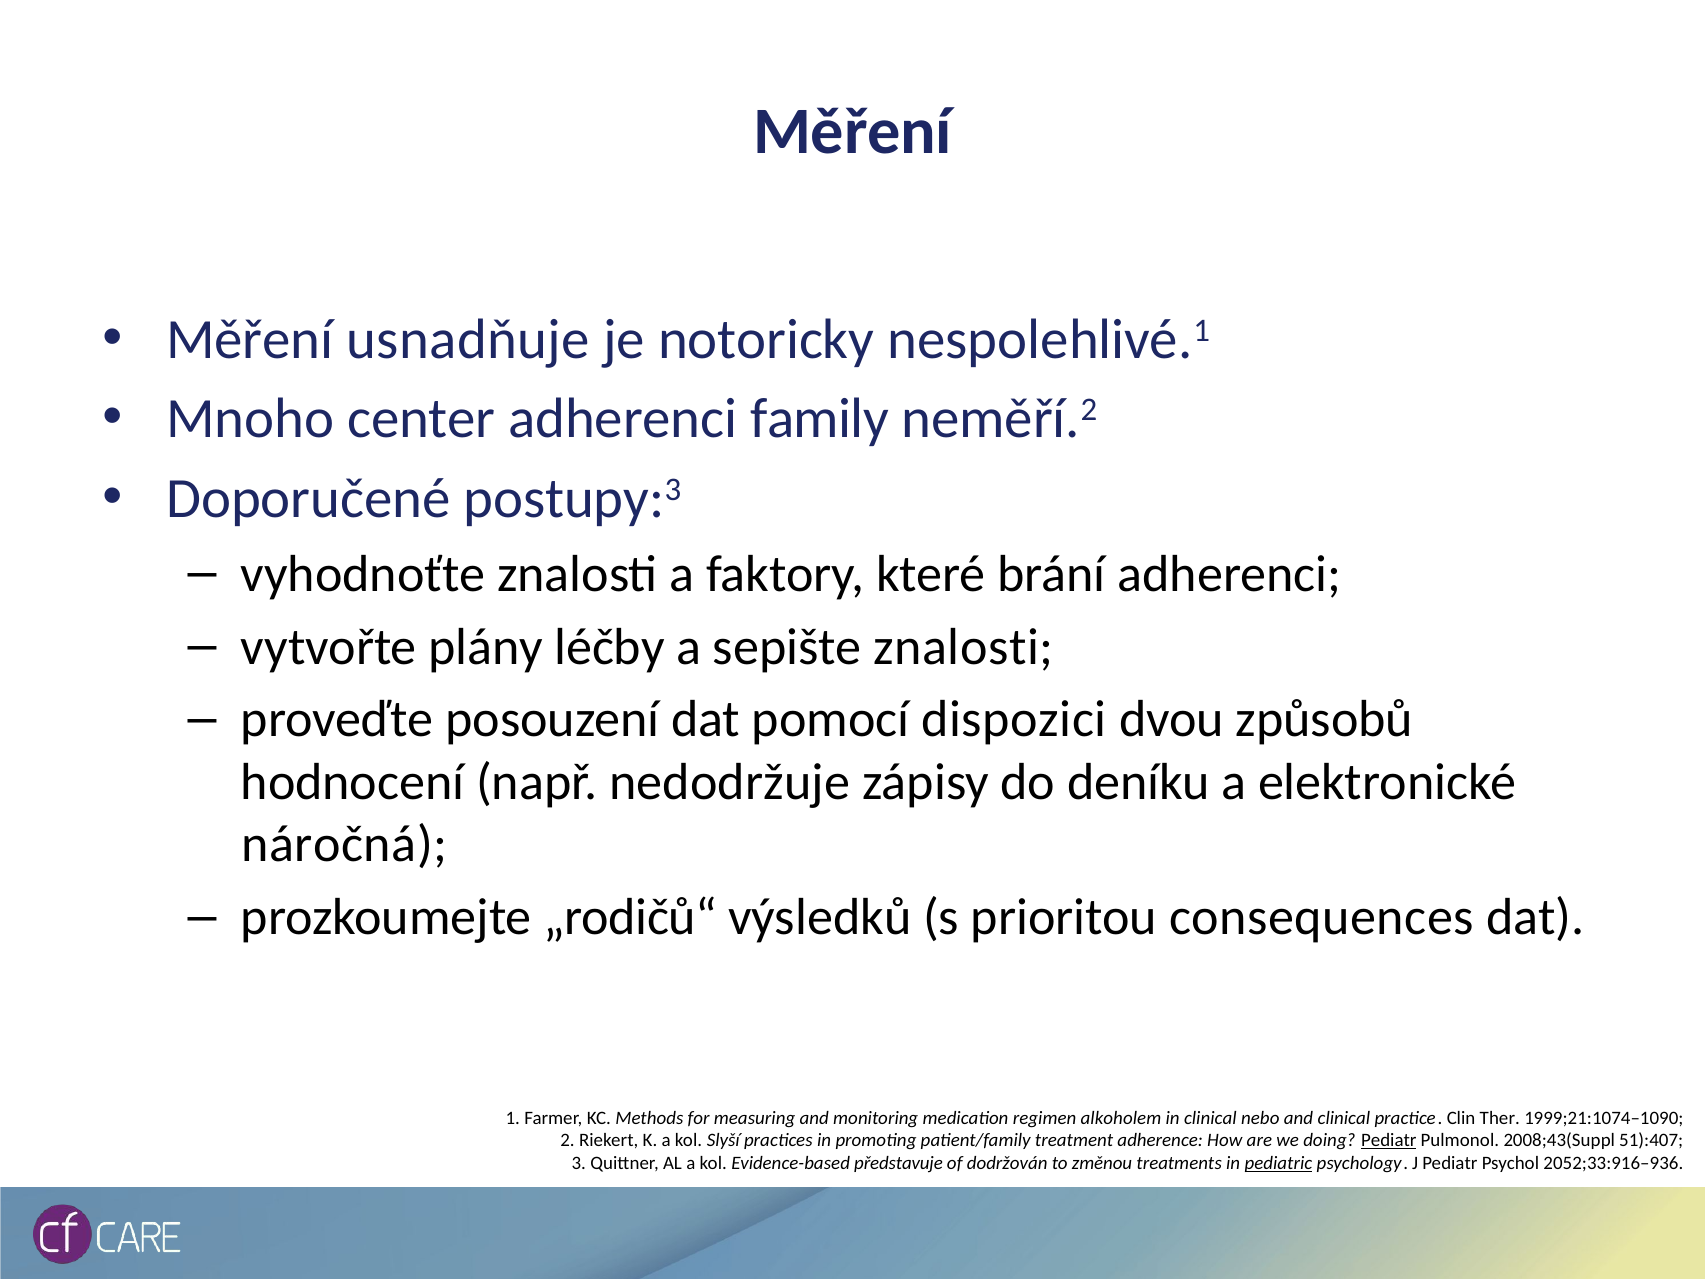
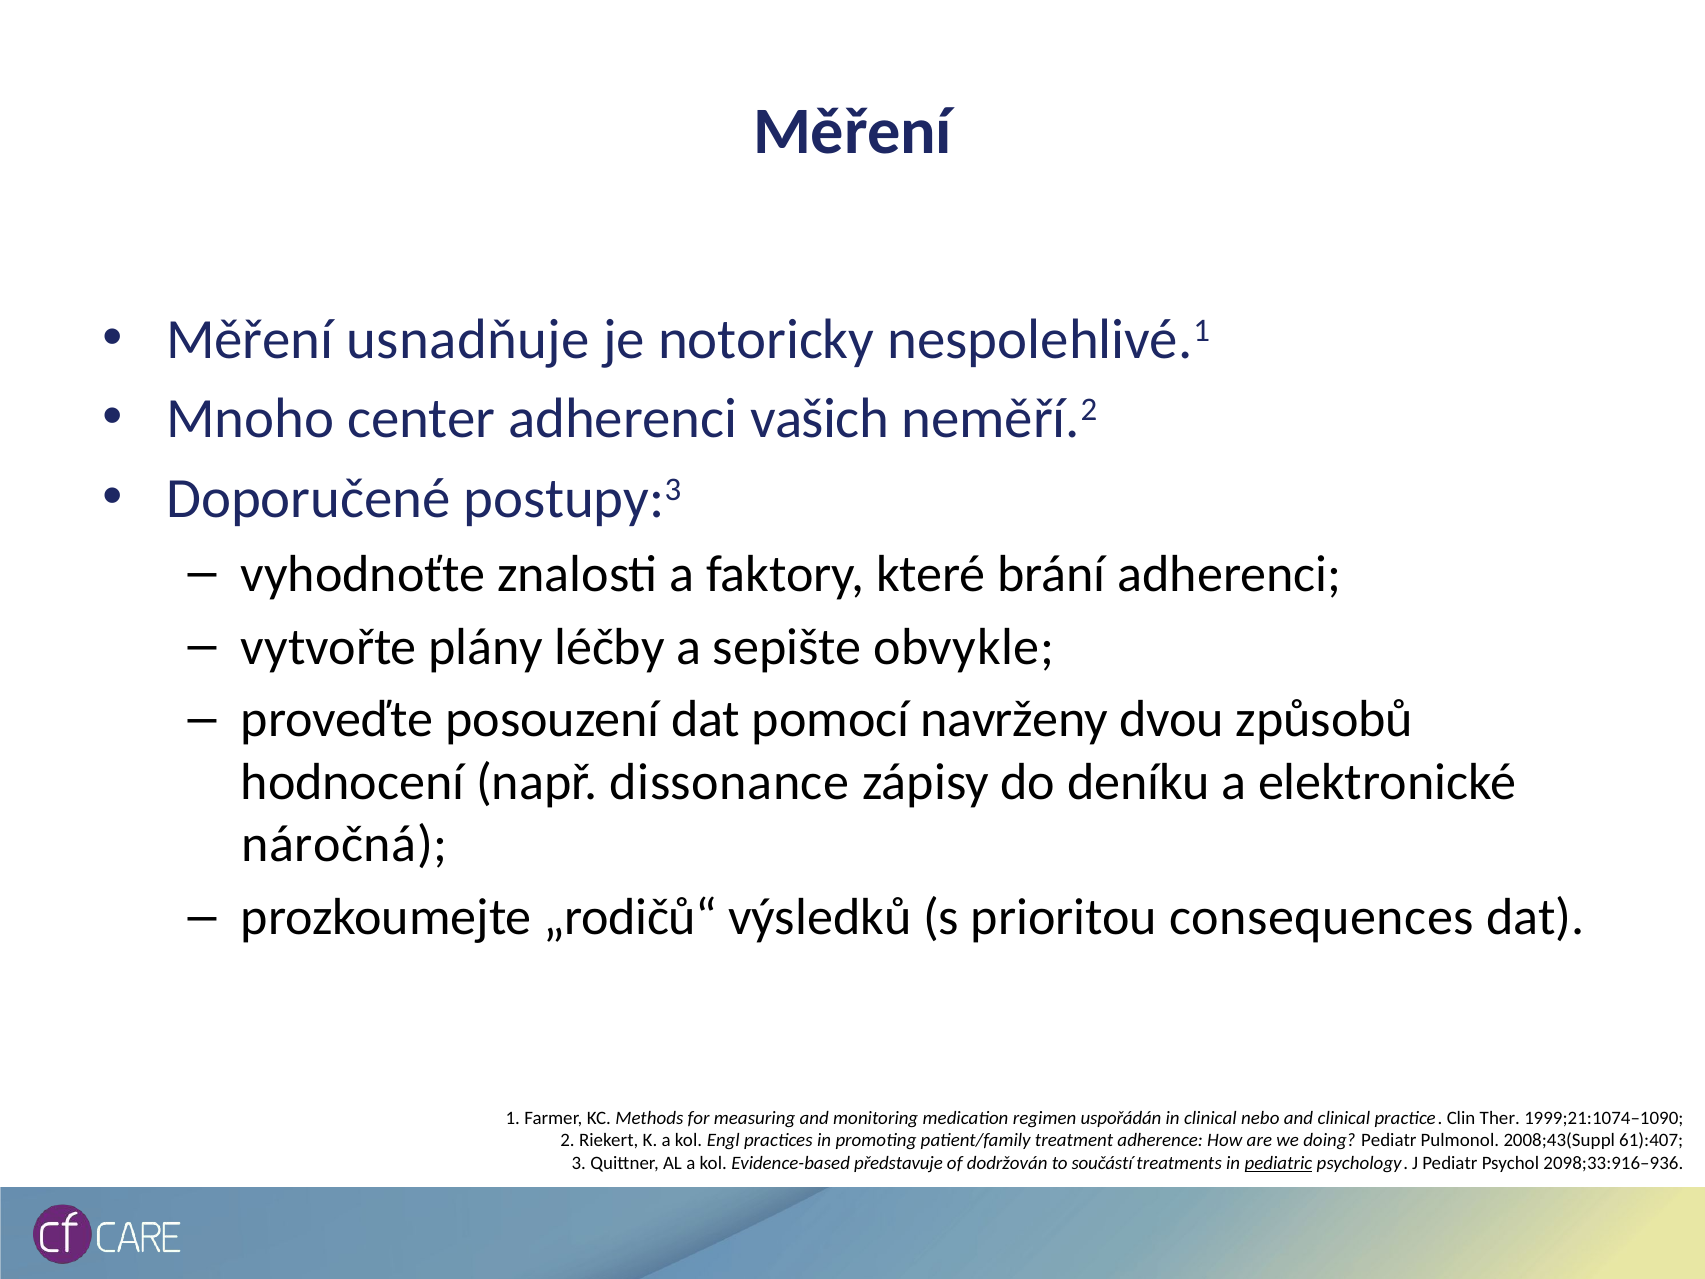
family: family -> vašich
sepište znalosti: znalosti -> obvykle
dispozici: dispozici -> navrženy
nedodržuje: nedodržuje -> dissonance
alkoholem: alkoholem -> uspořádán
Slyší: Slyší -> Engl
Pediatr at (1389, 1140) underline: present -> none
51):407: 51):407 -> 61):407
změnou: změnou -> součástí
2052;33:916–936: 2052;33:916–936 -> 2098;33:916–936
